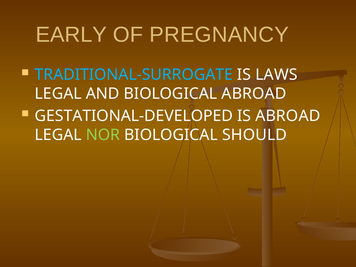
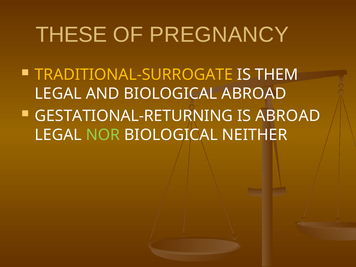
EARLY: EARLY -> THESE
TRADITIONAL-SURROGATE colour: light blue -> yellow
LAWS: LAWS -> THEM
GESTATIONAL-DEVELOPED: GESTATIONAL-DEVELOPED -> GESTATIONAL-RETURNING
SHOULD: SHOULD -> NEITHER
